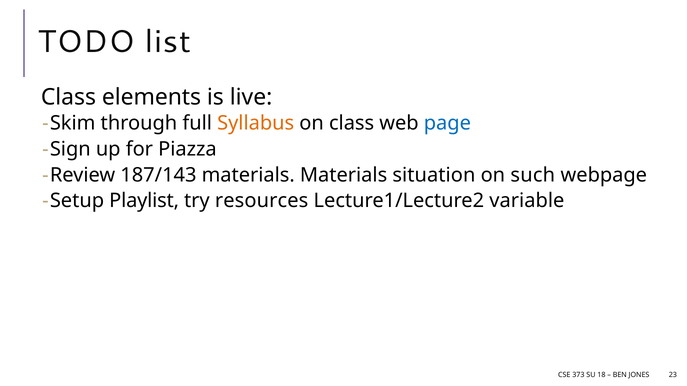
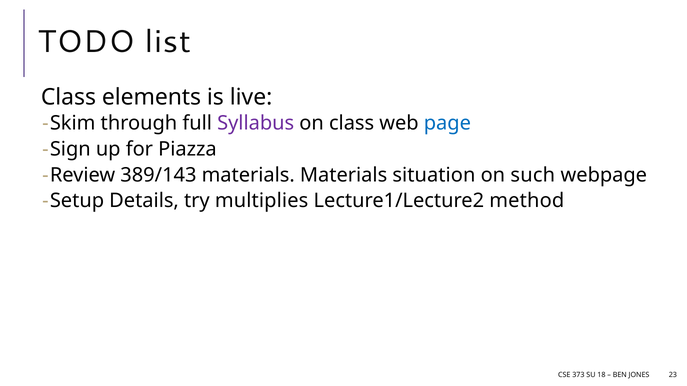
Syllabus colour: orange -> purple
187/143: 187/143 -> 389/143
Playlist: Playlist -> Details
resources: resources -> multiplies
variable: variable -> method
